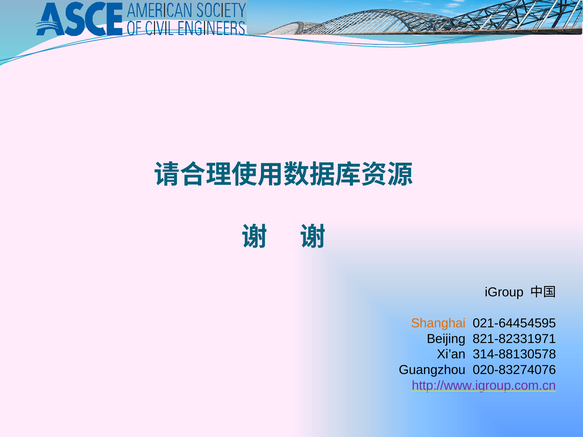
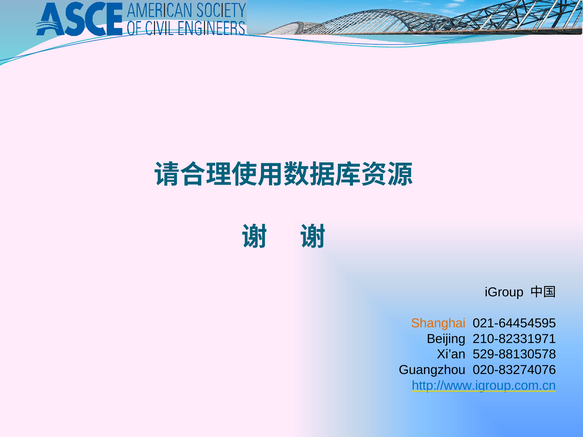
821-82331971: 821-82331971 -> 210-82331971
314-88130578: 314-88130578 -> 529-88130578
http://www.igroup.com.cn colour: purple -> blue
